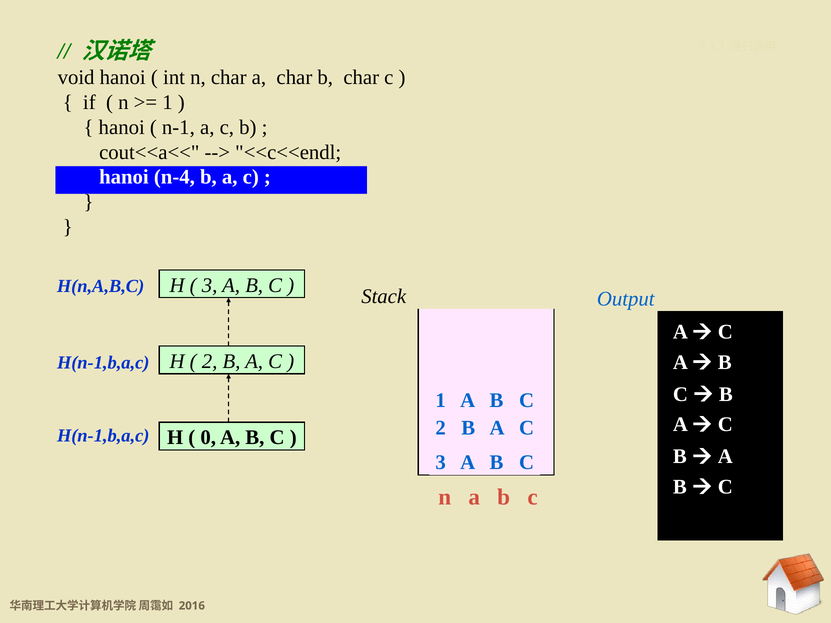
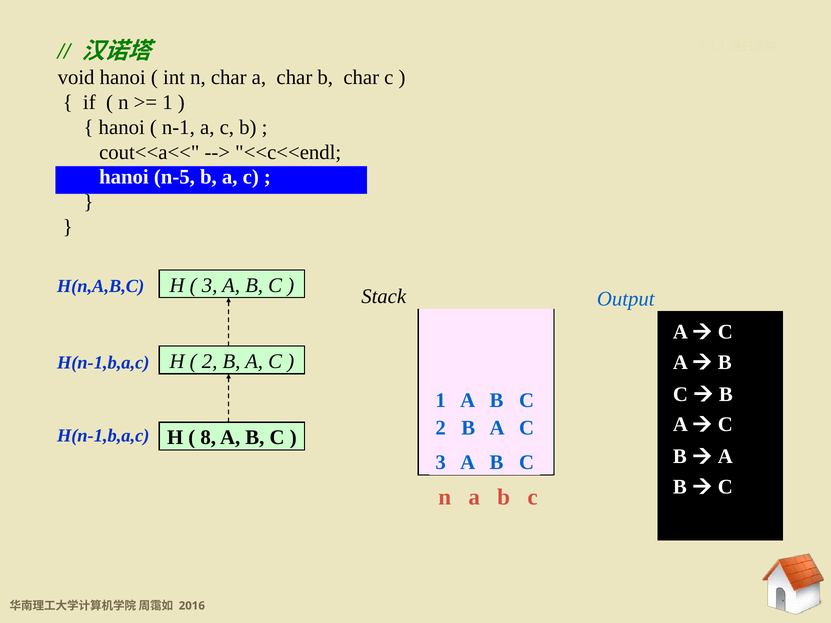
n-4: n-4 -> n-5
0: 0 -> 8
